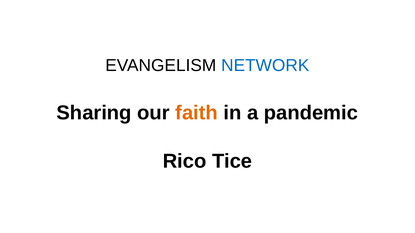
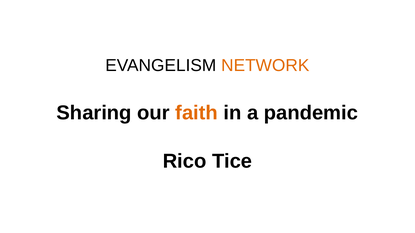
NETWORK colour: blue -> orange
